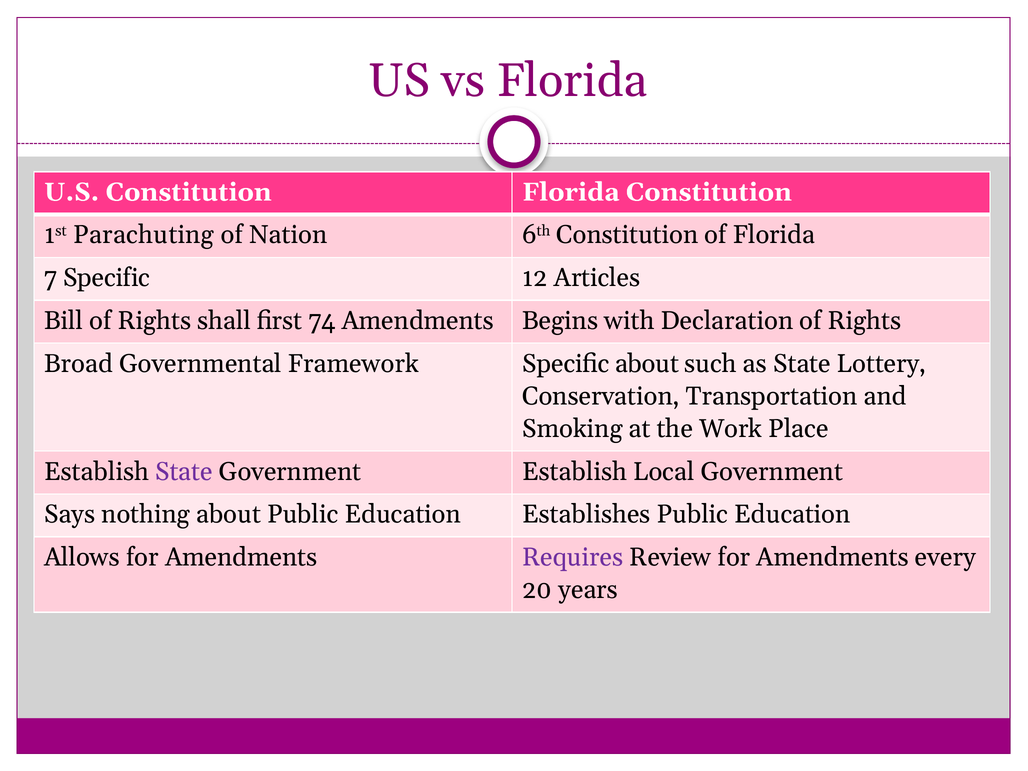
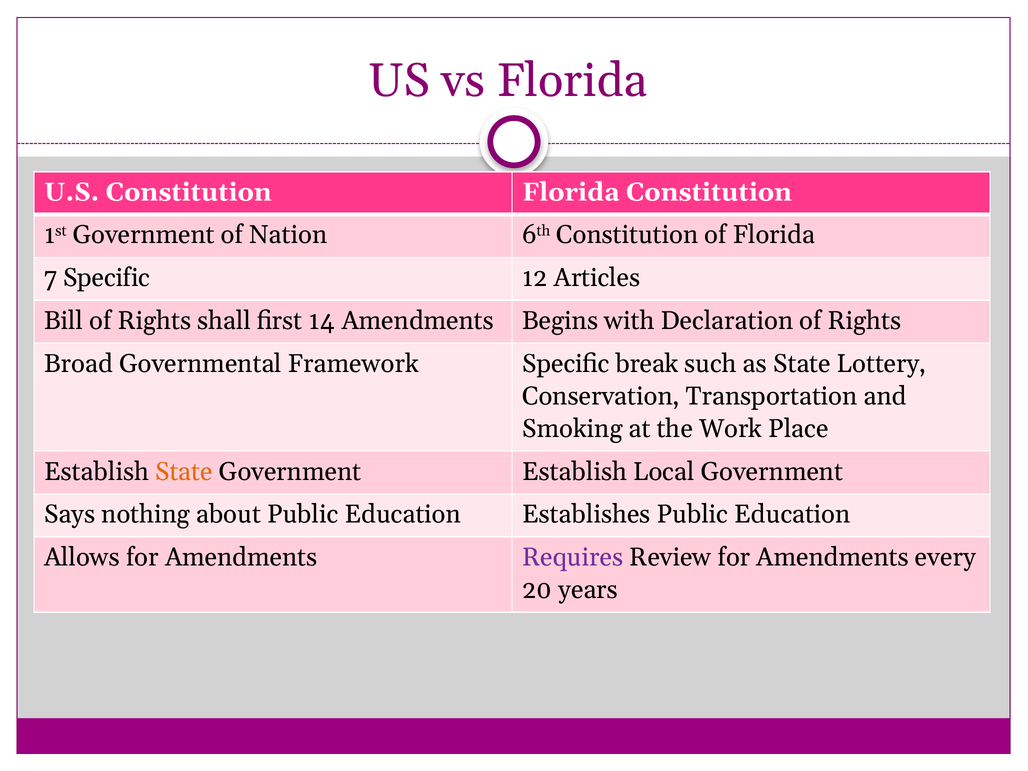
1st Parachuting: Parachuting -> Government
74: 74 -> 14
Specific about: about -> break
State at (184, 472) colour: purple -> orange
